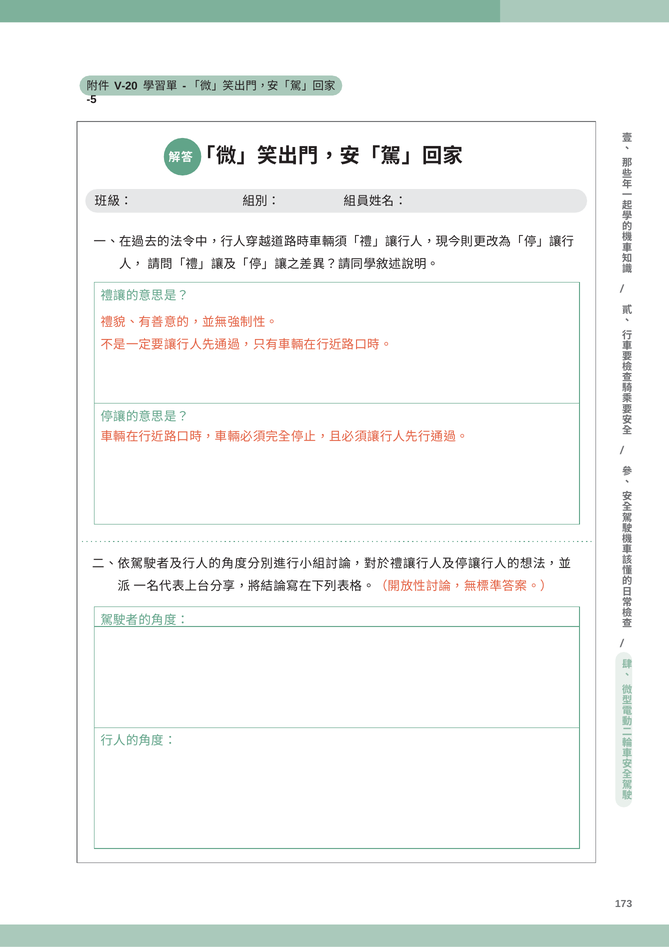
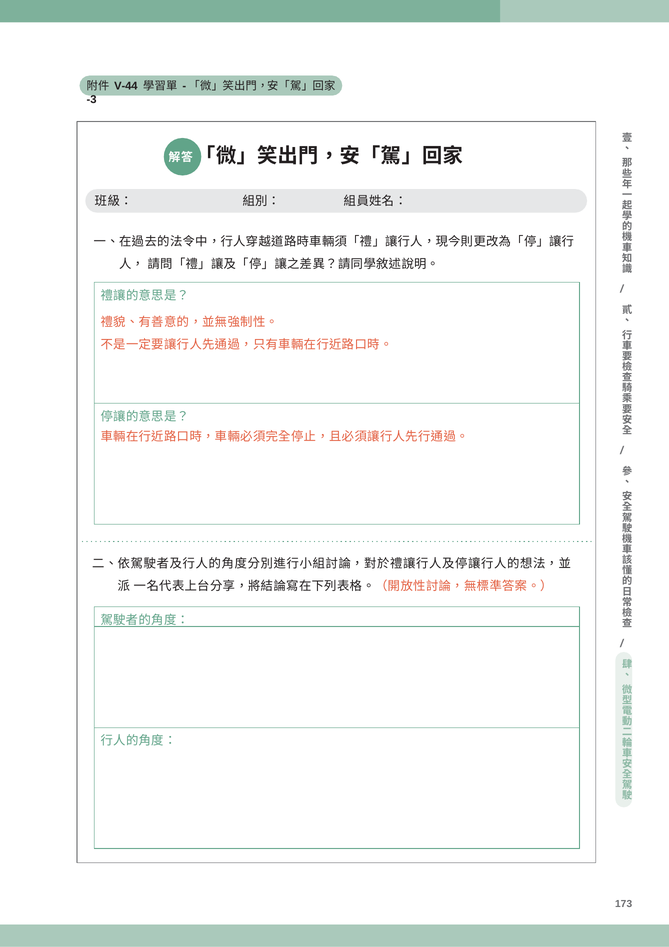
V-20: V-20 -> V-44
-5: -5 -> -3
